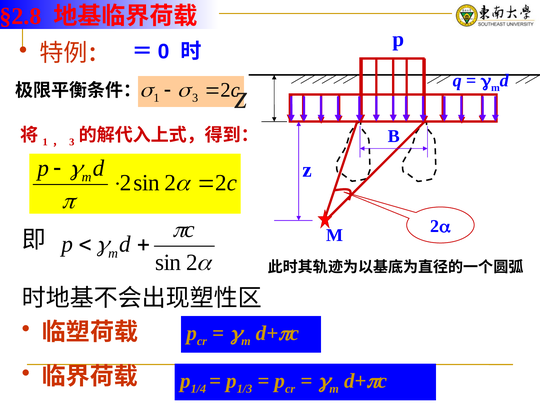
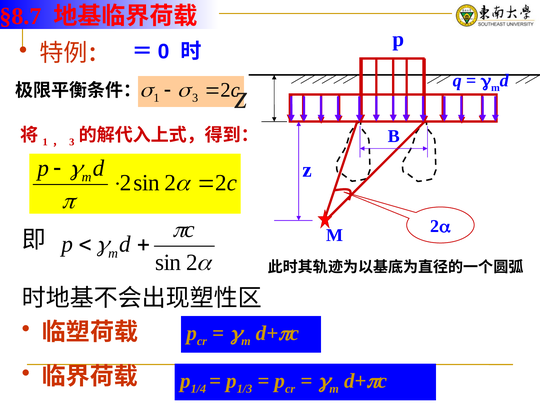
§2.8: §2.8 -> §8.7
